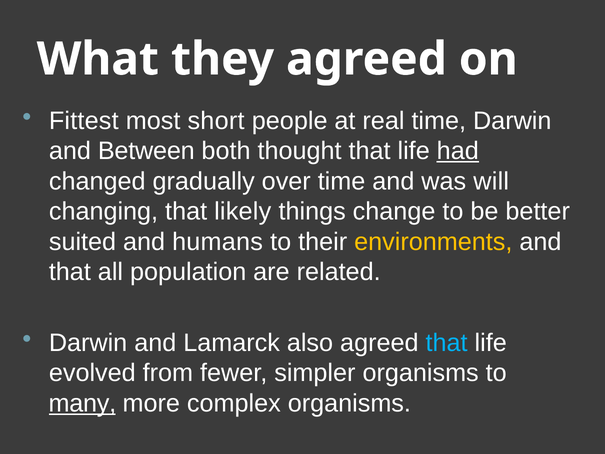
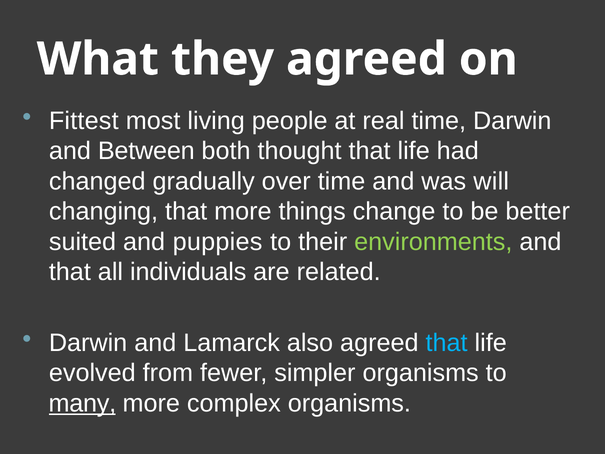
short: short -> living
had underline: present -> none
that likely: likely -> more
humans: humans -> puppies
environments colour: yellow -> light green
population: population -> individuals
